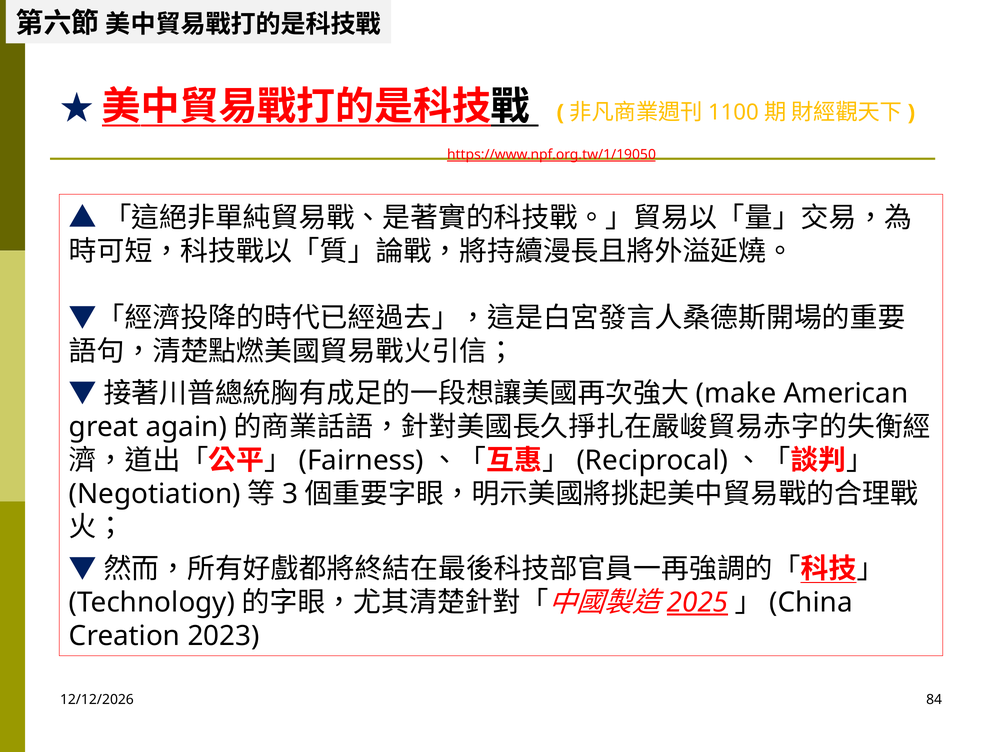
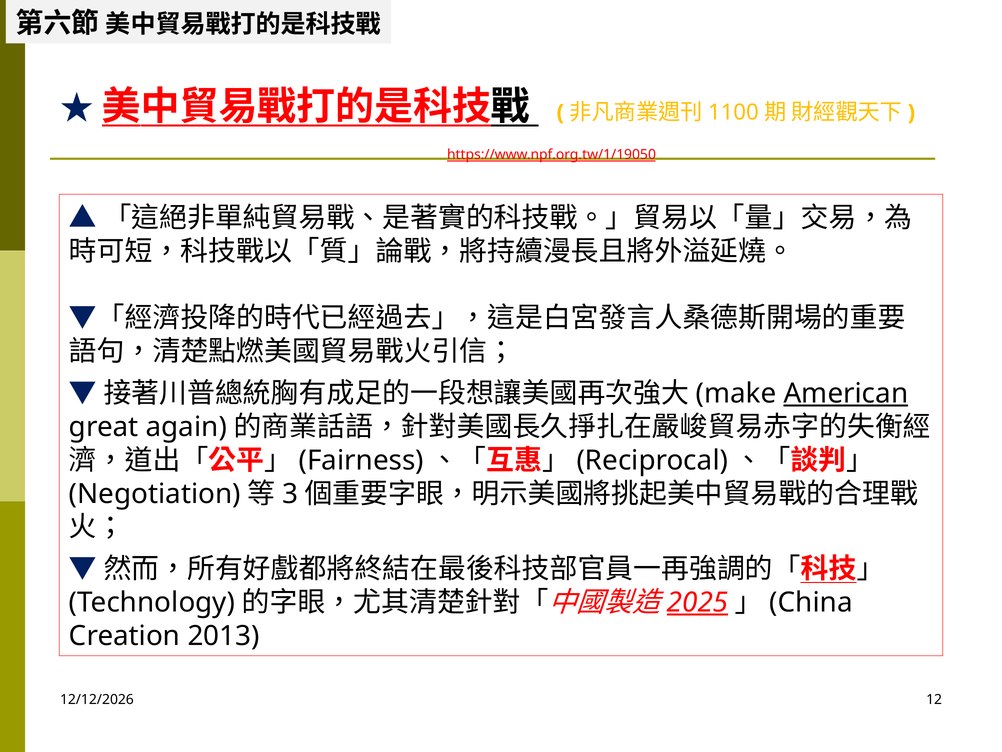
American underline: none -> present
2023: 2023 -> 2013
84: 84 -> 12
